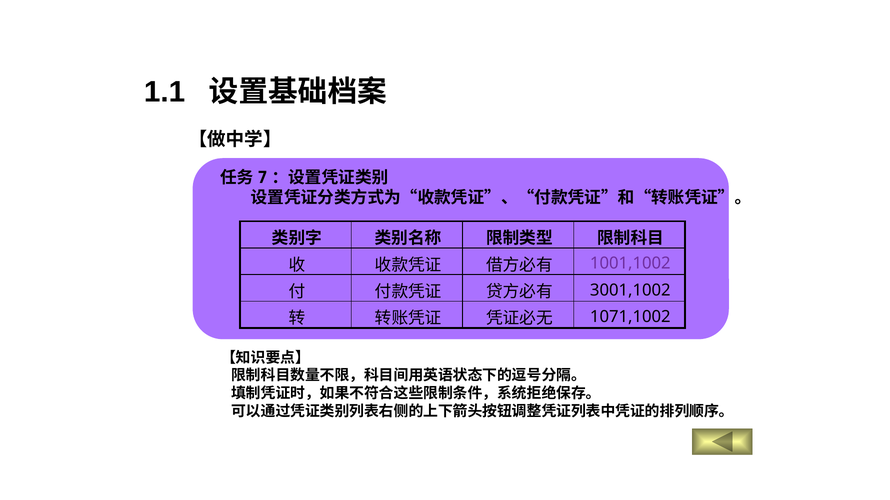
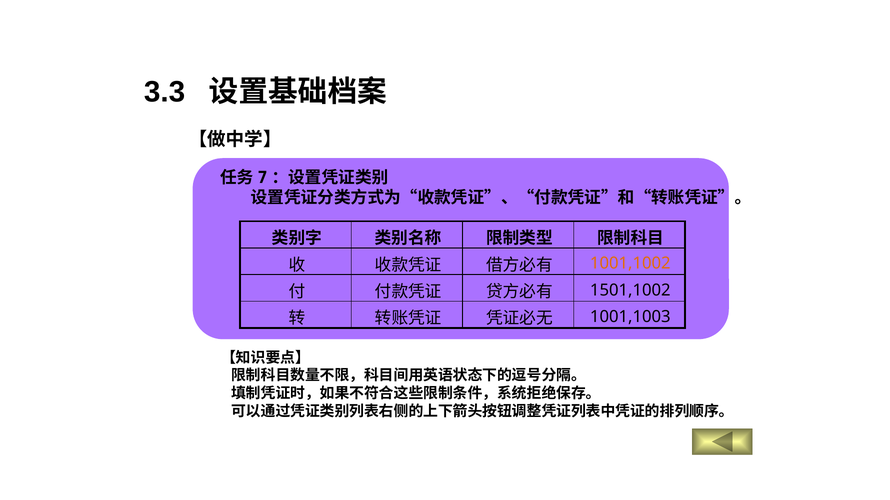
1.1: 1.1 -> 3.3
1001,1002 colour: purple -> orange
3001,1002: 3001,1002 -> 1501,1002
1071,1002: 1071,1002 -> 1001,1003
